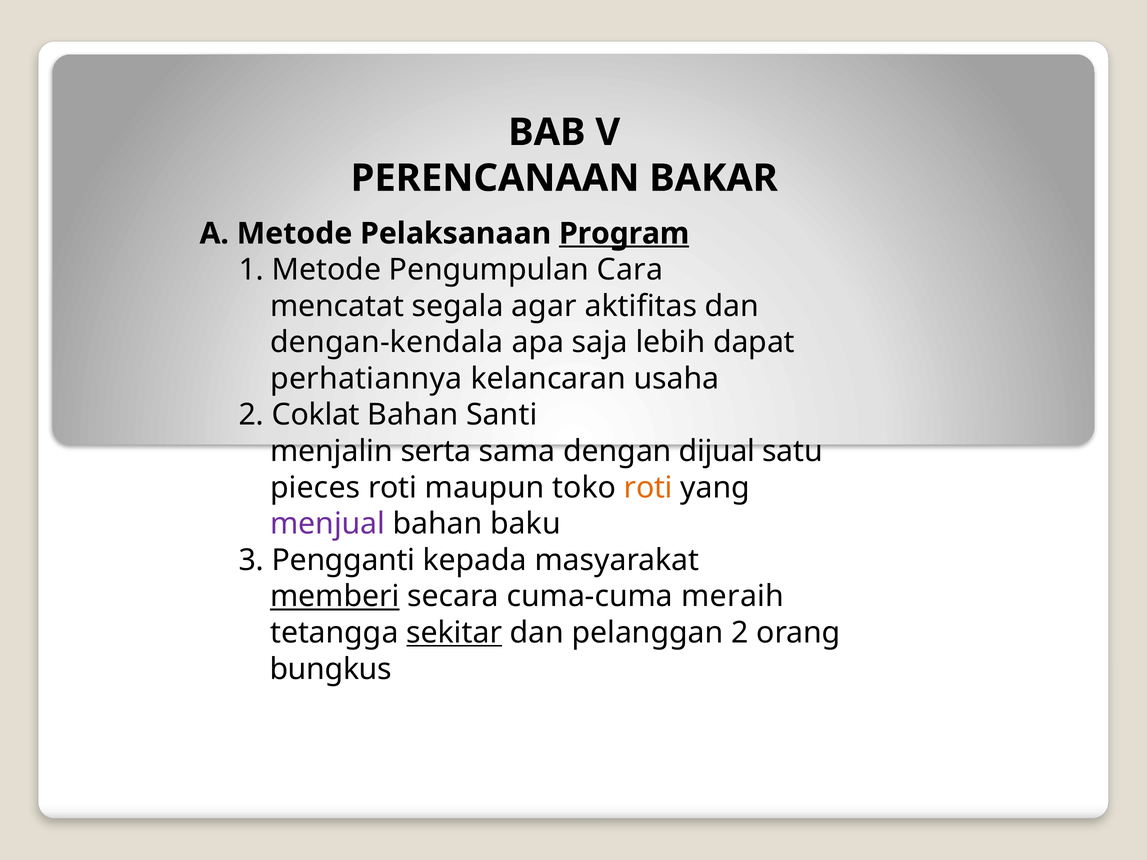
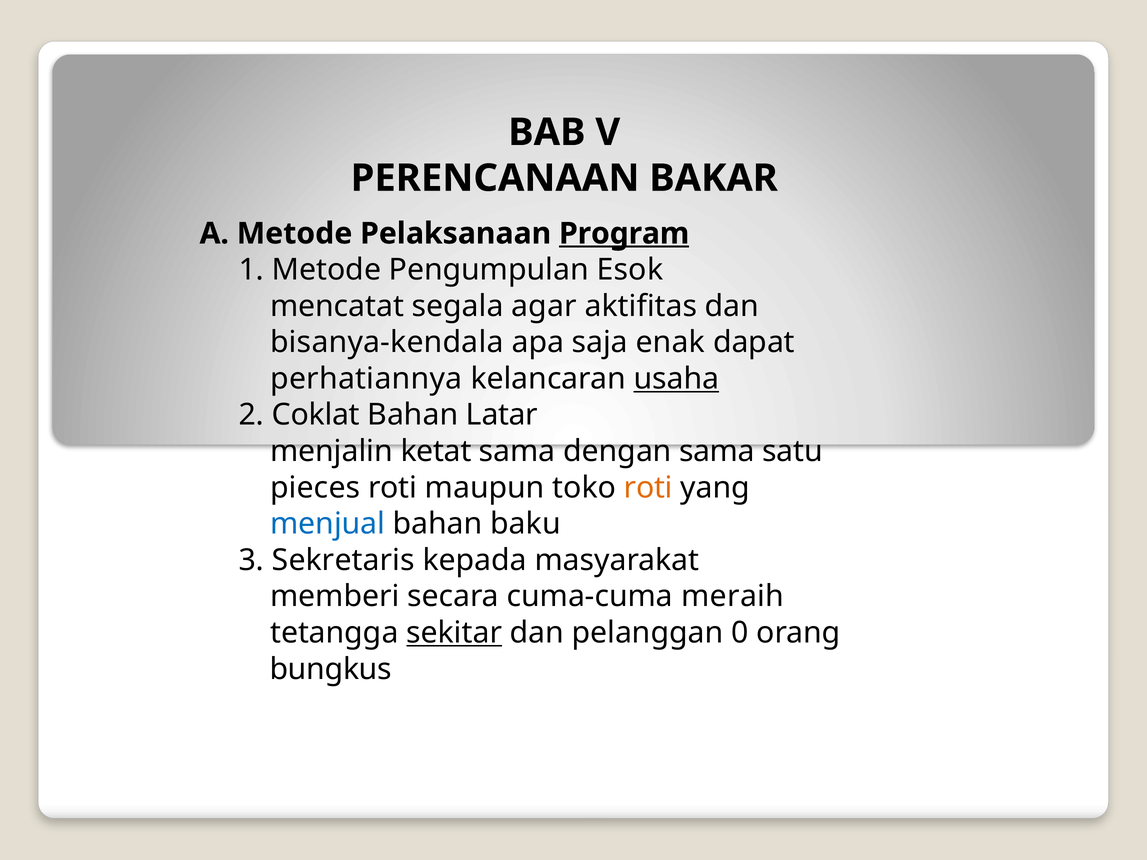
Cara: Cara -> Esok
dengan-kendala: dengan-kendala -> bisanya-kendala
lebih: lebih -> enak
usaha underline: none -> present
Santi: Santi -> Latar
serta: serta -> ketat
dengan dijual: dijual -> sama
menjual colour: purple -> blue
Pengganti: Pengganti -> Sekretaris
memberi underline: present -> none
pelanggan 2: 2 -> 0
